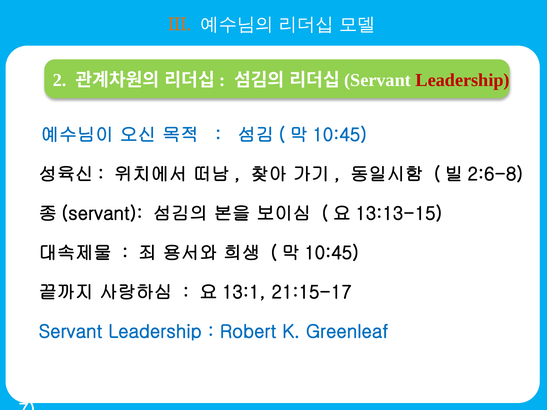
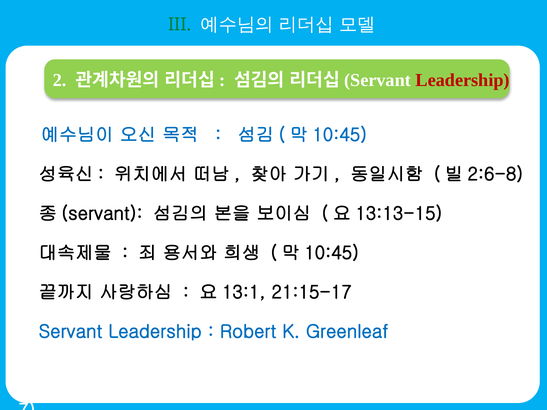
III colour: orange -> green
